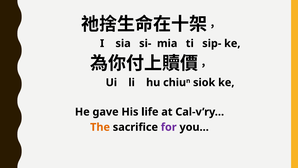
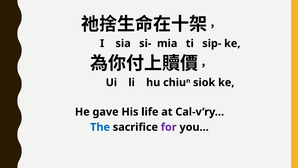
The colour: orange -> blue
